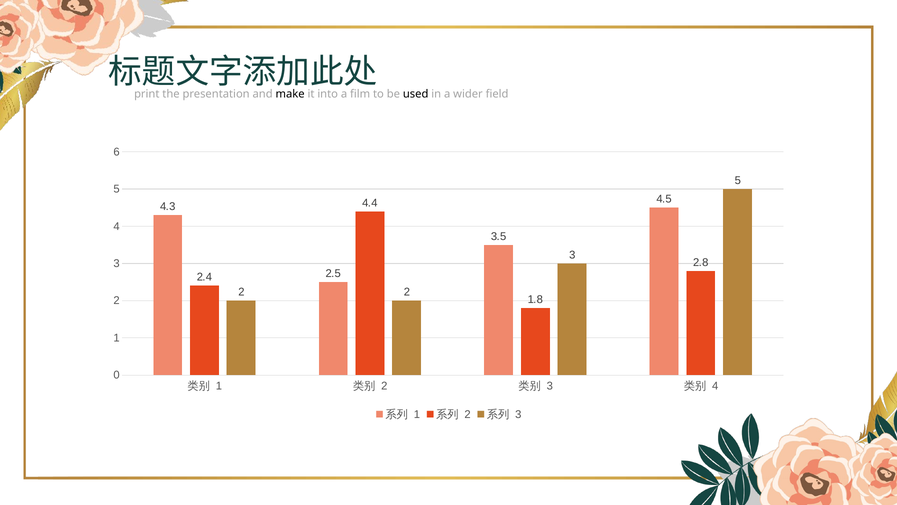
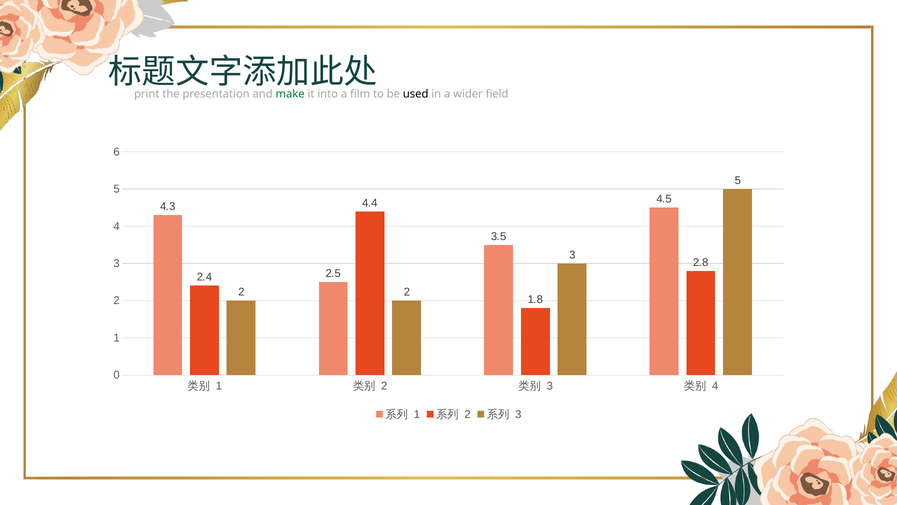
make colour: black -> green
